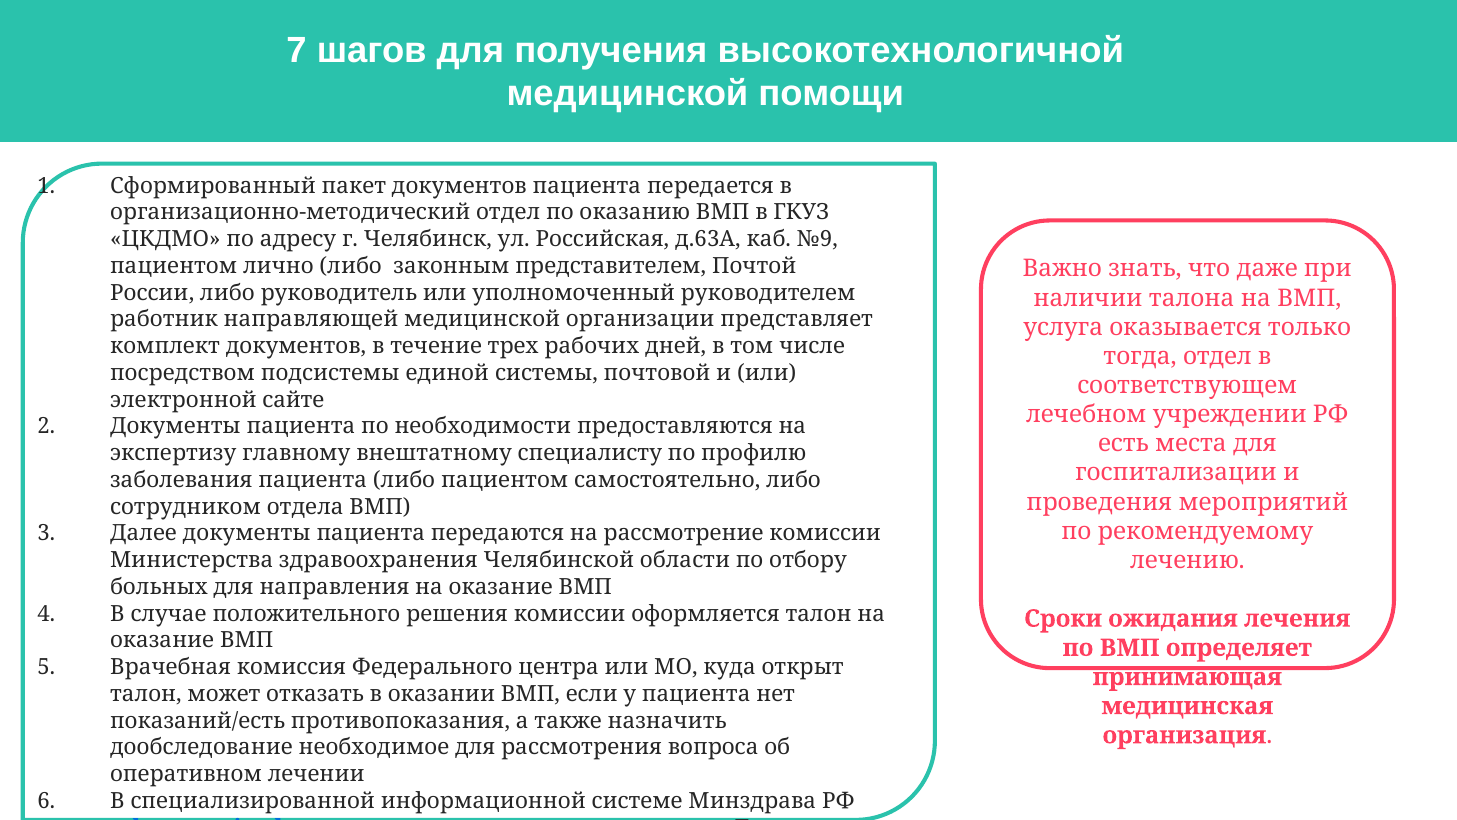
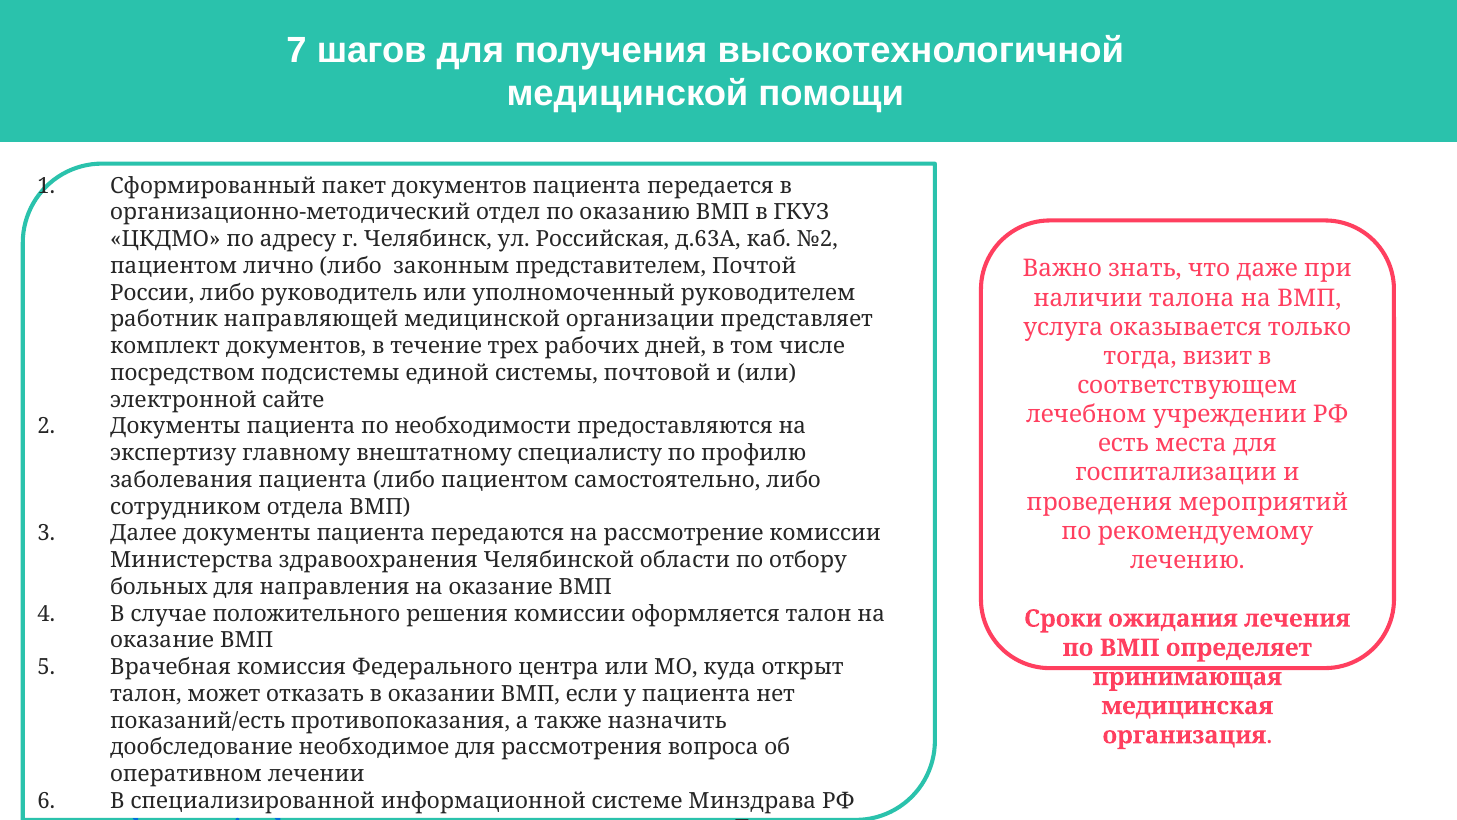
№9: №9 -> №2
тогда отдел: отдел -> визит
